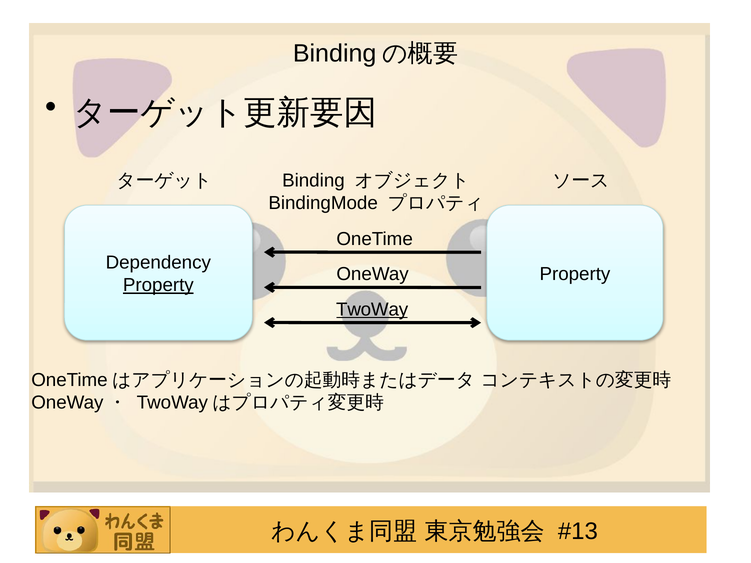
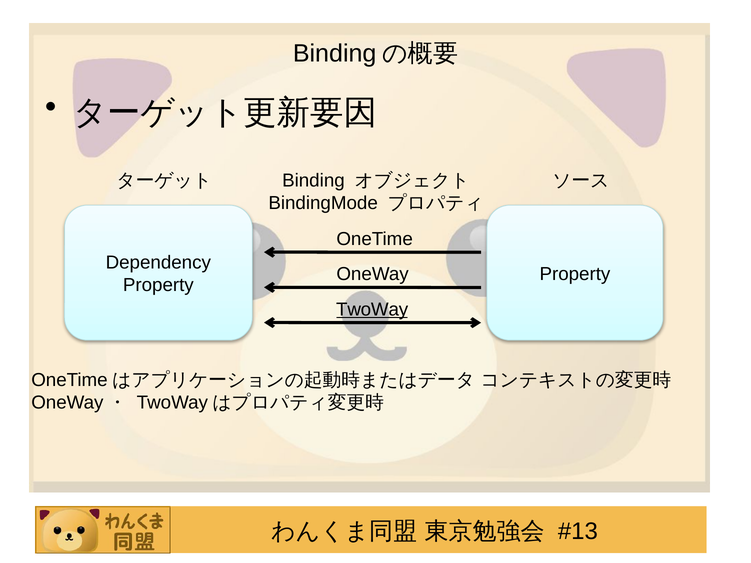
Property at (158, 285) underline: present -> none
